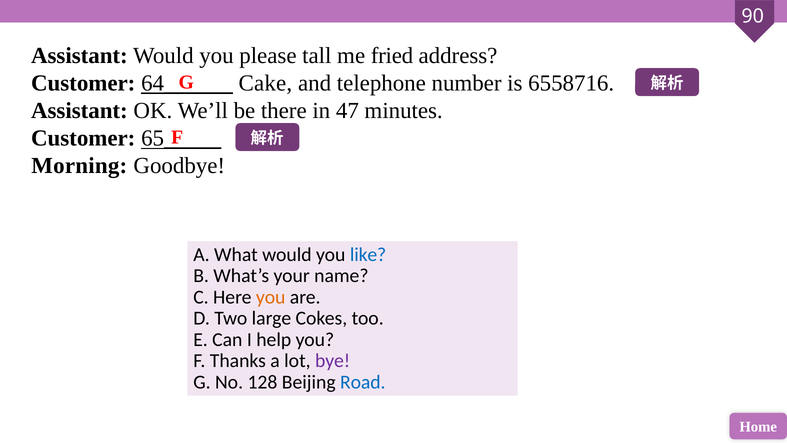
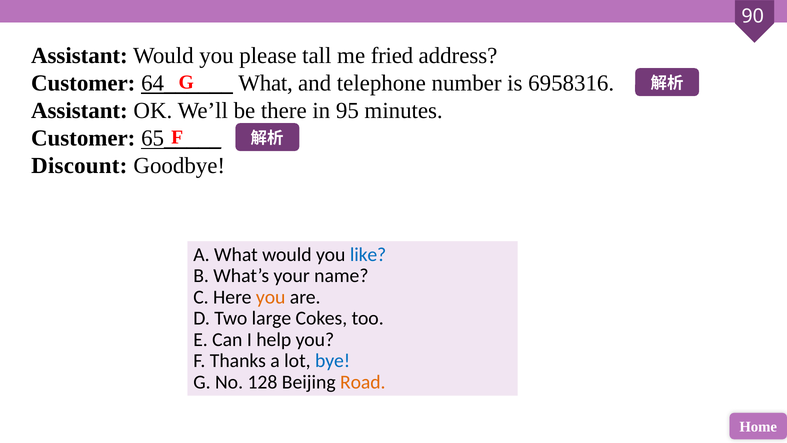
Cake at (265, 83): Cake -> What
6558716: 6558716 -> 6958316
47: 47 -> 95
Morning: Morning -> Discount
bye colour: purple -> blue
Road colour: blue -> orange
